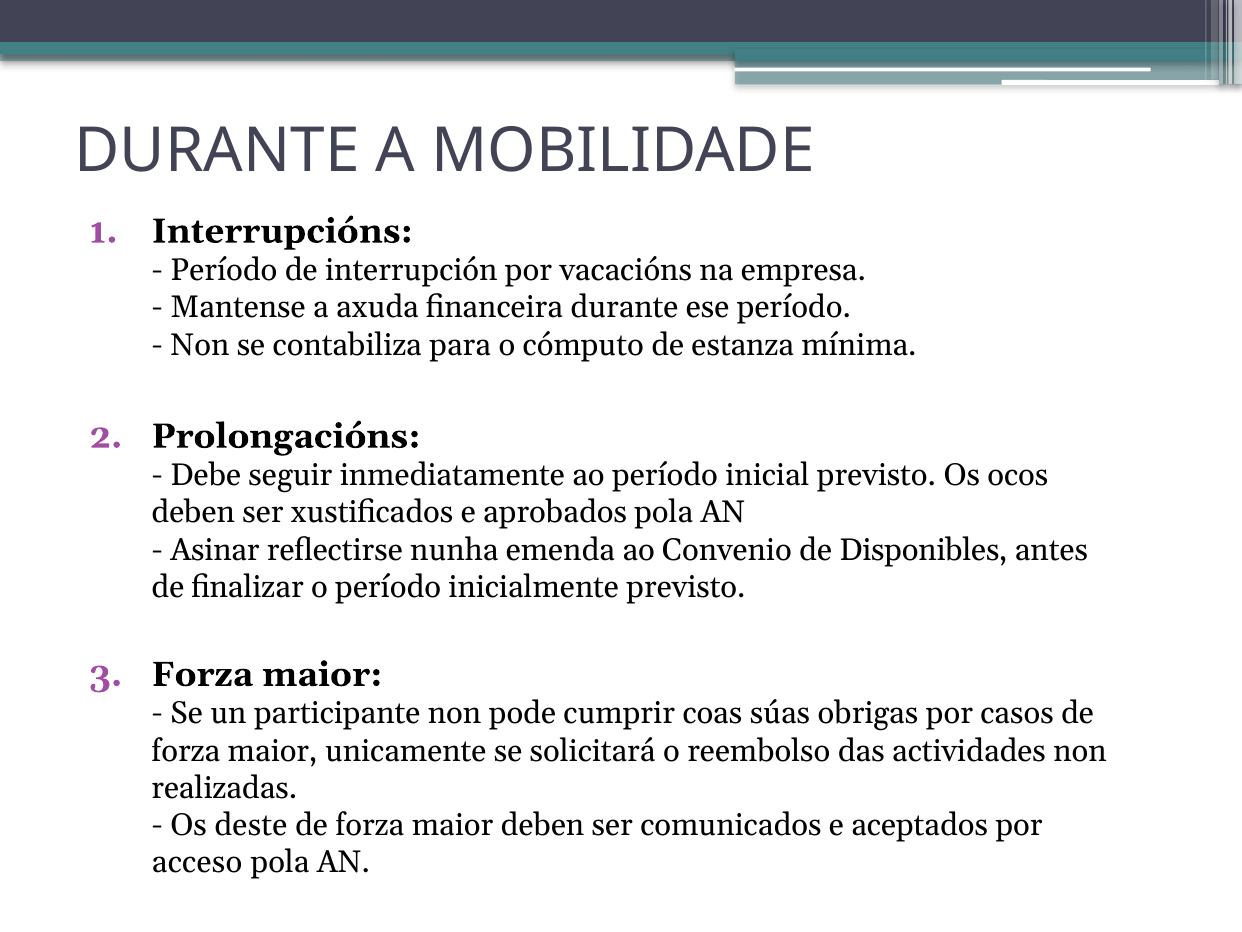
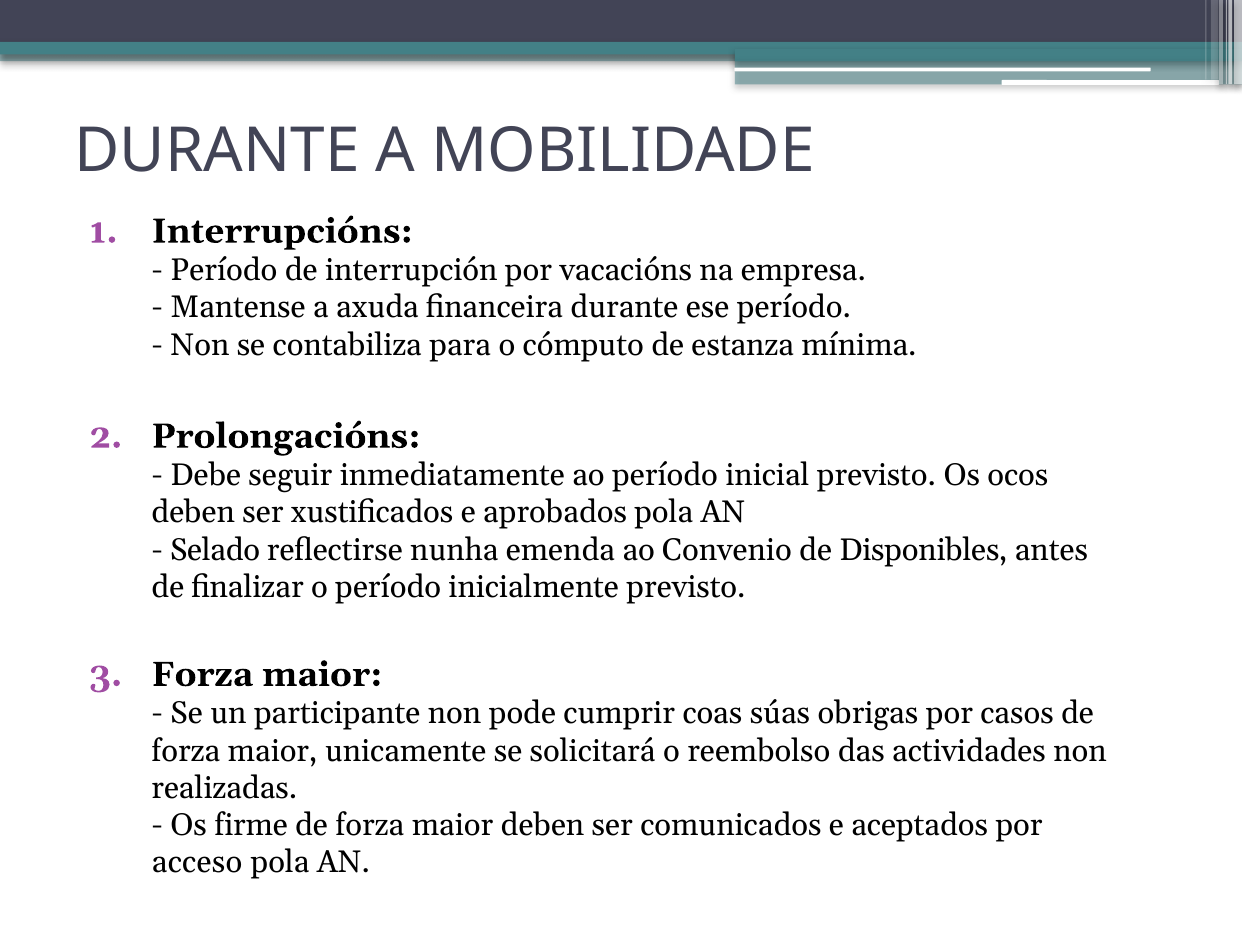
Asinar: Asinar -> Selado
deste: deste -> firme
